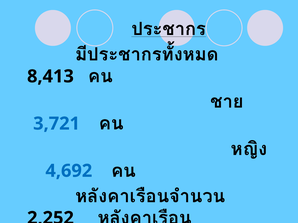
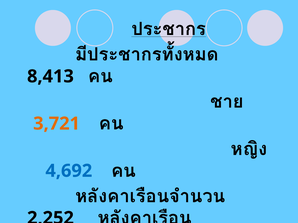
3,721 colour: blue -> orange
